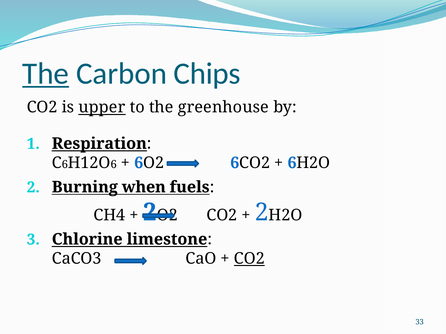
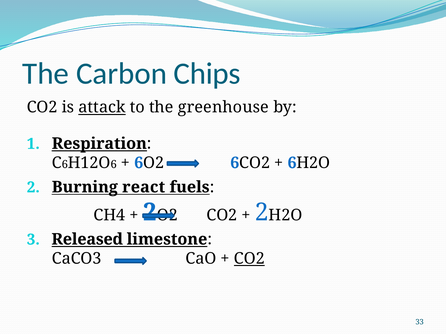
The at (46, 74) underline: present -> none
upper: upper -> attack
when: when -> react
Chlorine: Chlorine -> Released
